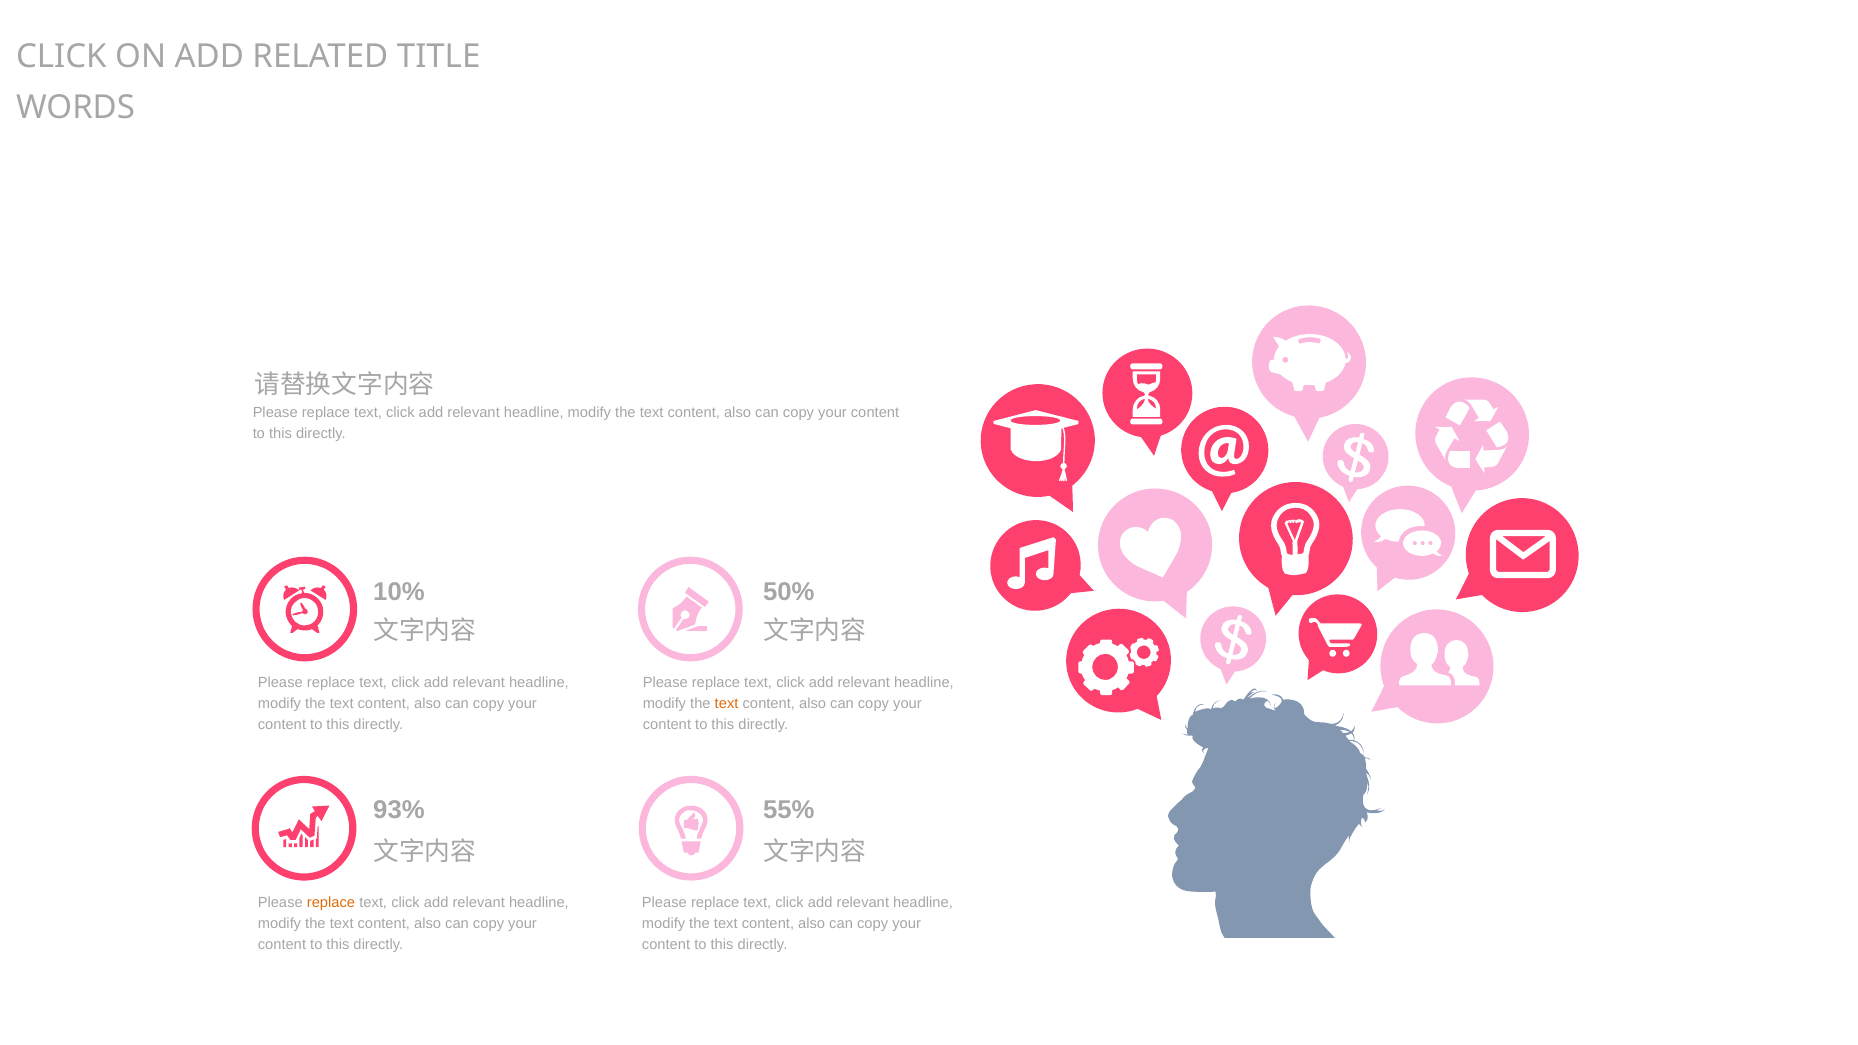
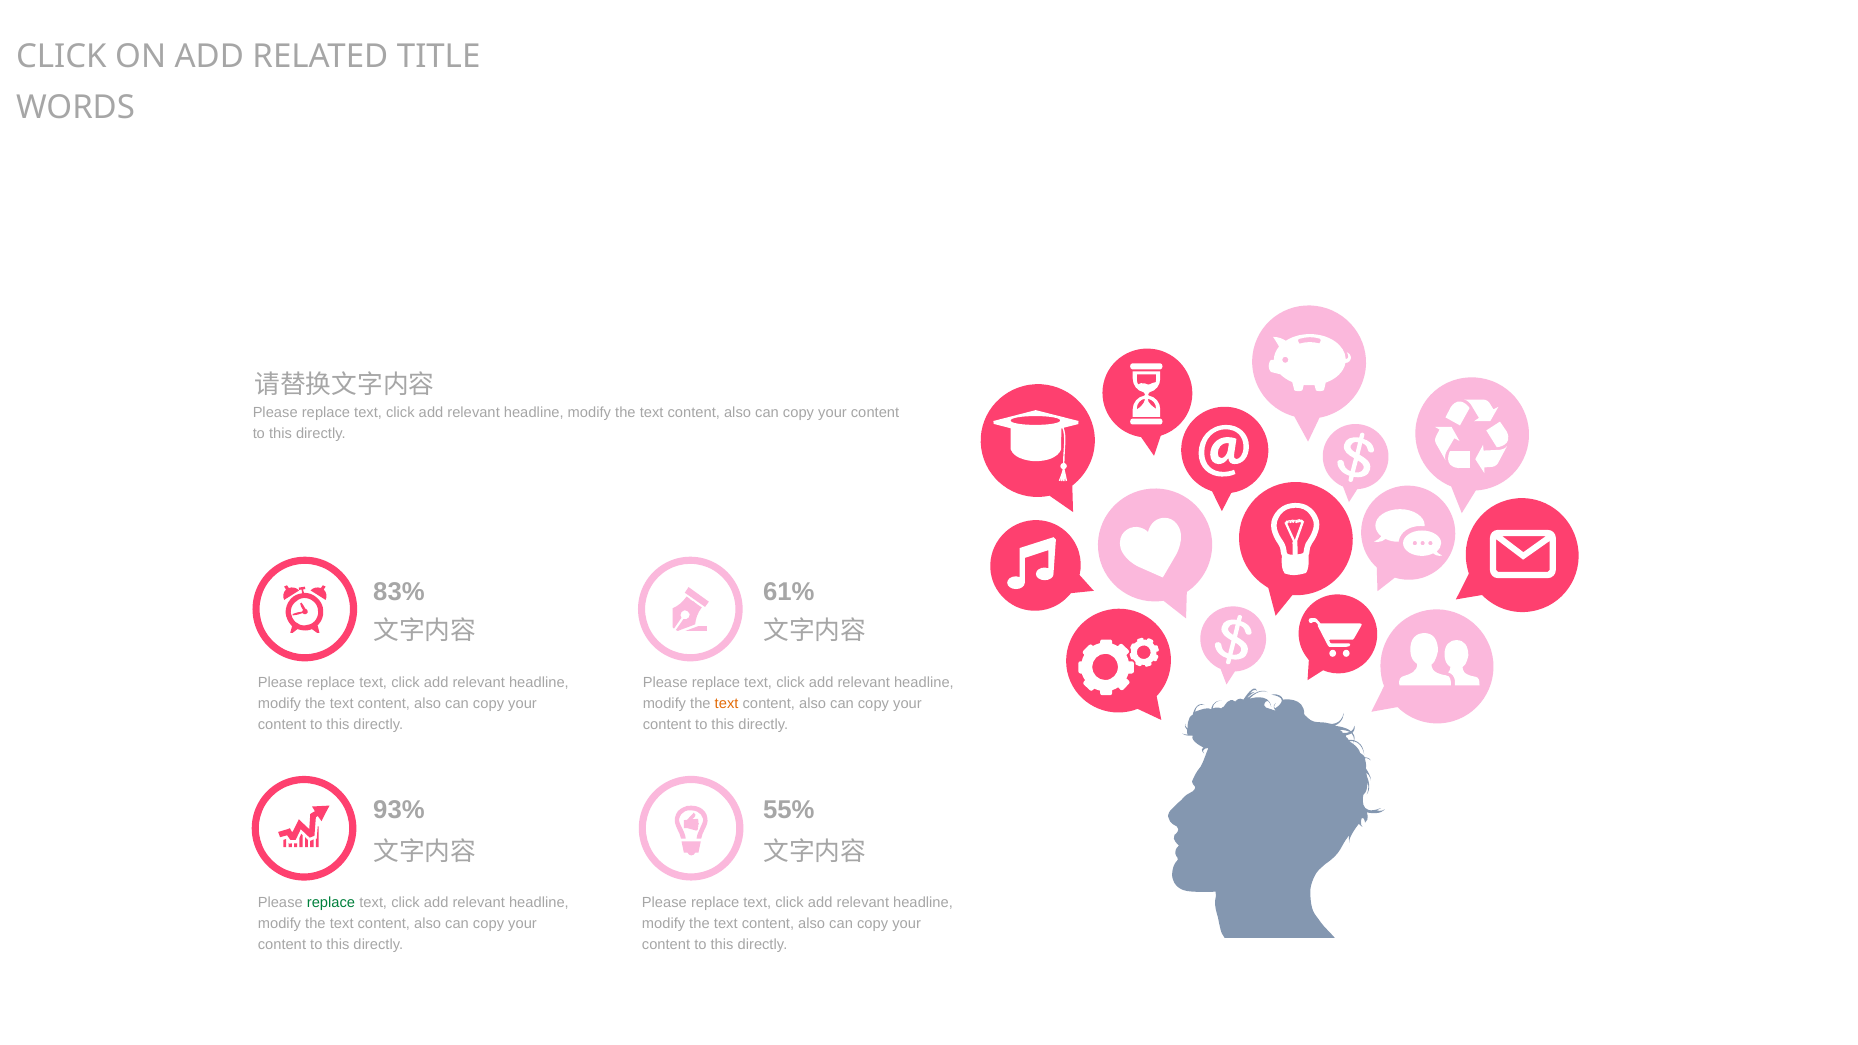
10%: 10% -> 83%
50%: 50% -> 61%
replace at (331, 903) colour: orange -> green
